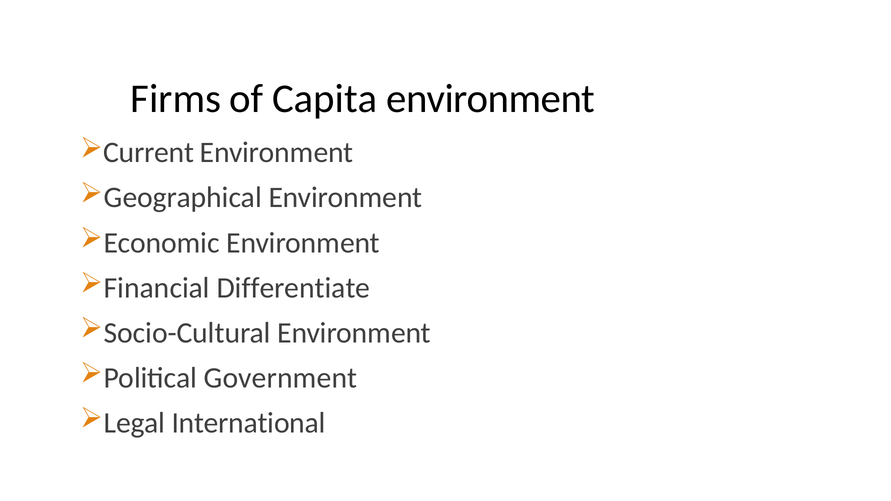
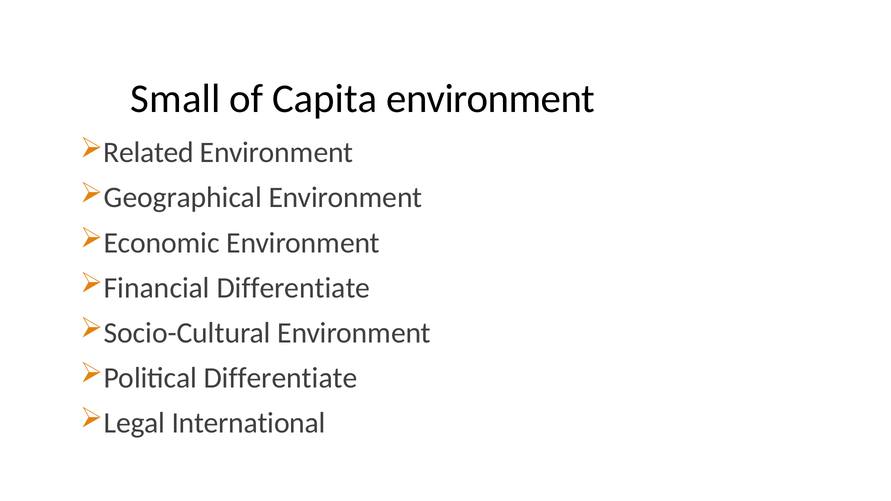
Firms: Firms -> Small
Current: Current -> Related
Political Government: Government -> Differentiate
